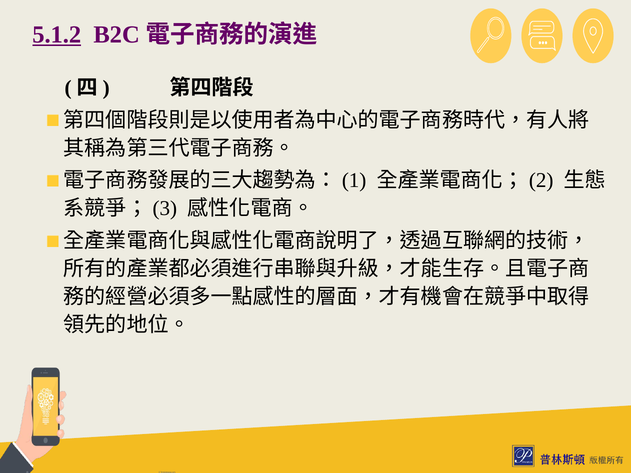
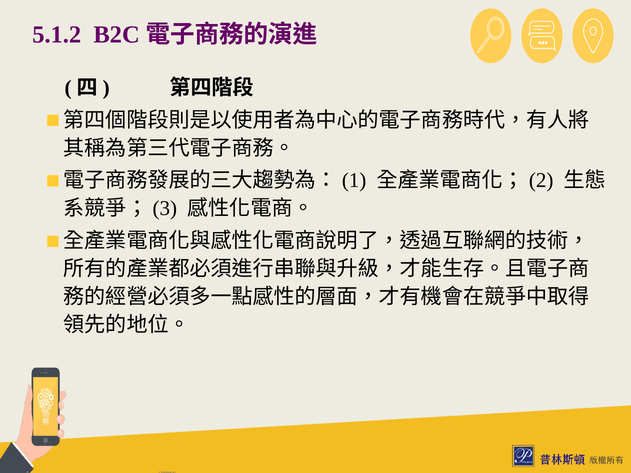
5.1.2 underline: present -> none
